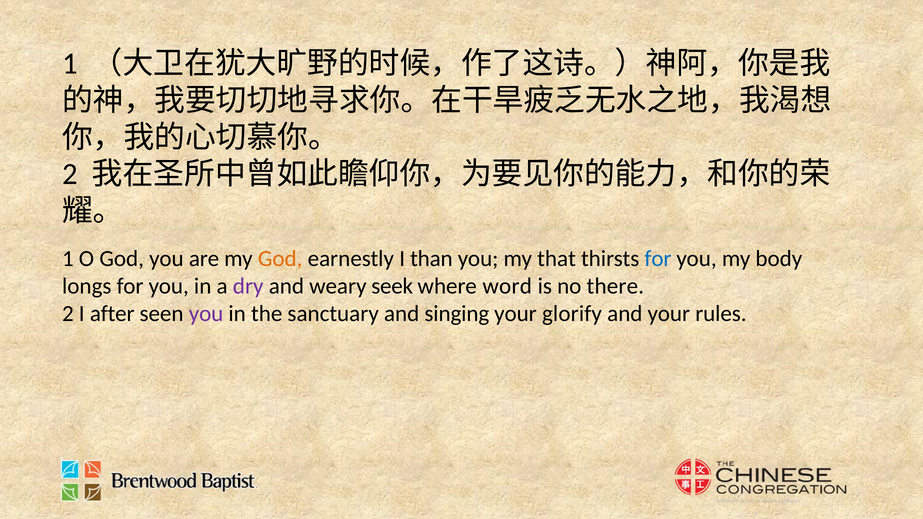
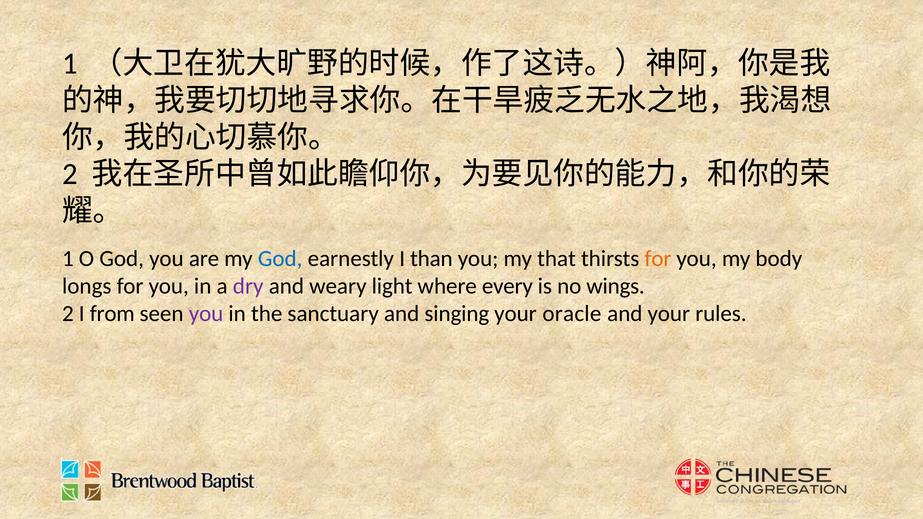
God at (280, 258) colour: orange -> blue
for at (658, 258) colour: blue -> orange
seek: seek -> light
word: word -> every
there: there -> wings
after: after -> from
glorify: glorify -> oracle
